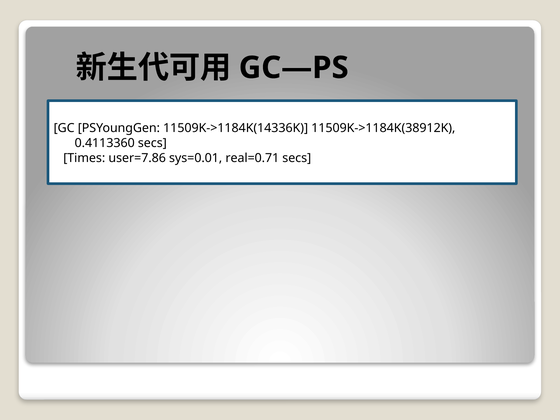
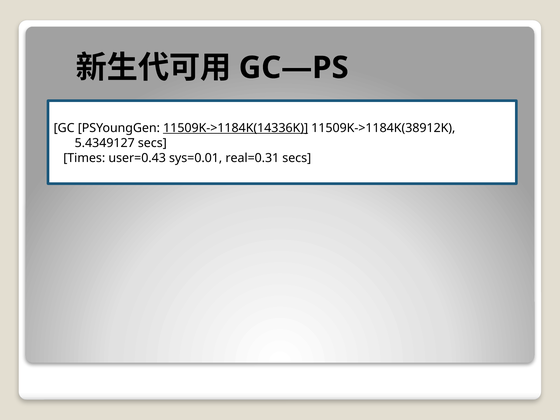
11509K->1184K(14336K underline: none -> present
0.4113360: 0.4113360 -> 5.4349127
user=7.86: user=7.86 -> user=0.43
real=0.71: real=0.71 -> real=0.31
